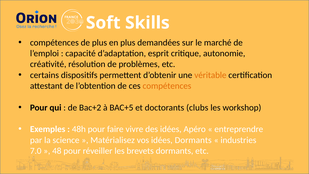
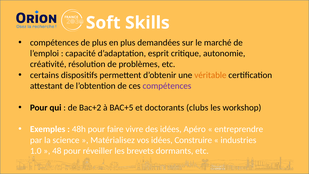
compétences at (167, 86) colour: orange -> purple
idées Dormants: Dormants -> Construire
7.0: 7.0 -> 1.0
